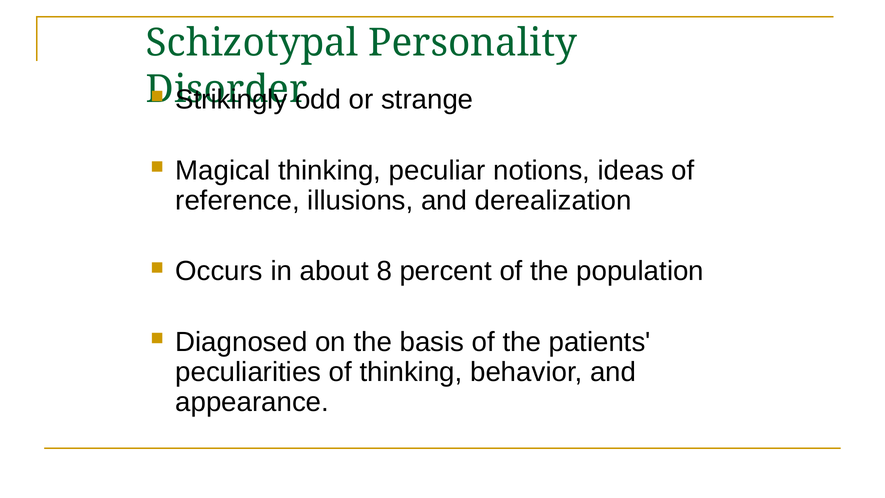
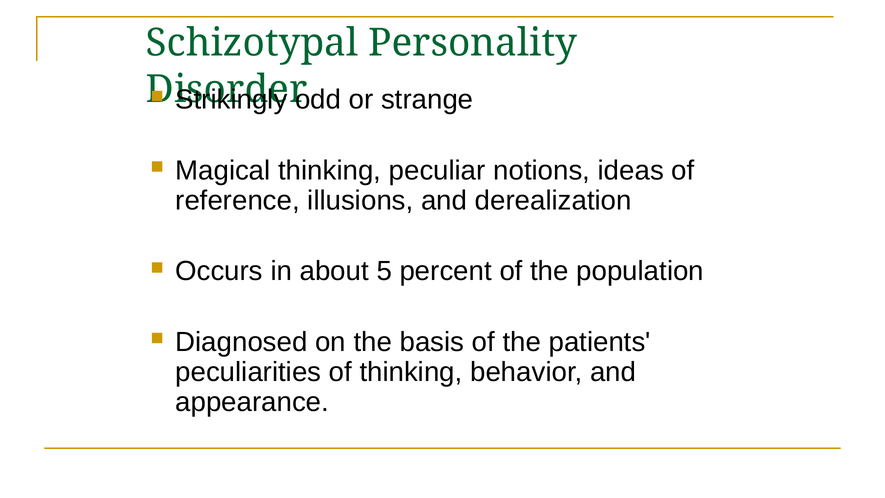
8: 8 -> 5
